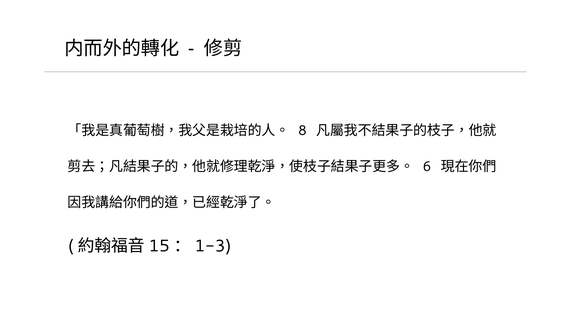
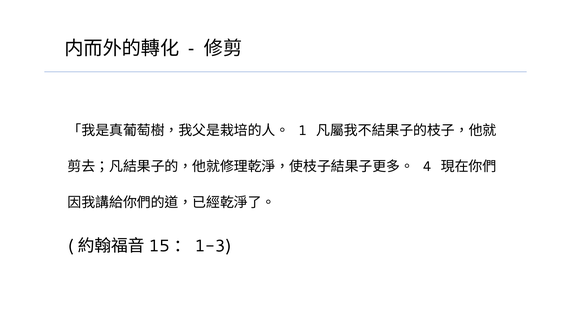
8: 8 -> 1
6: 6 -> 4
